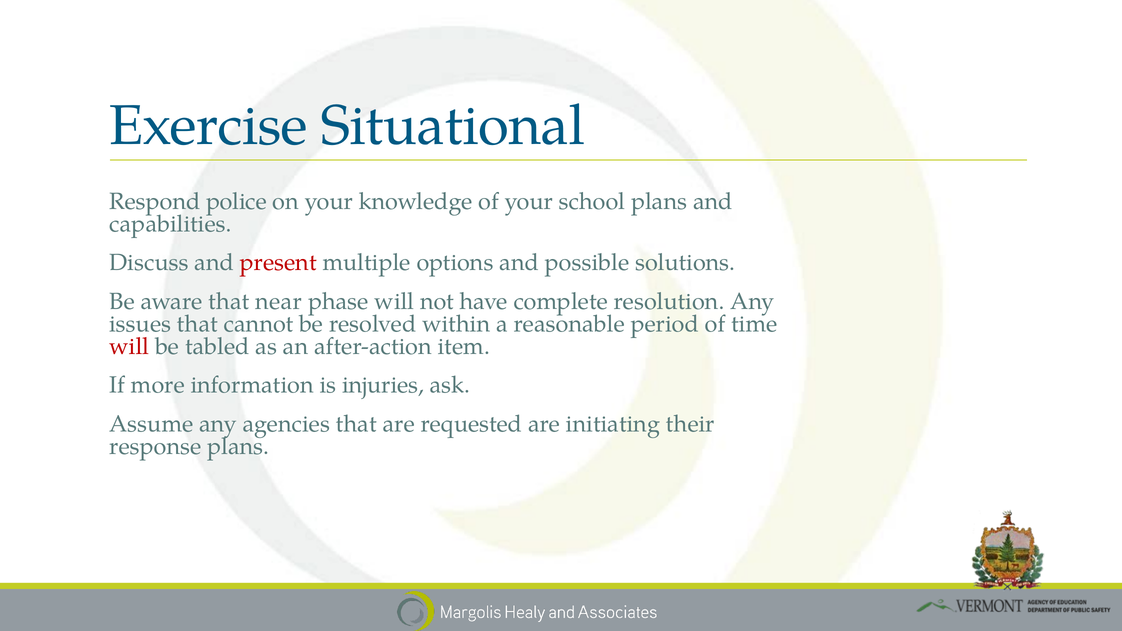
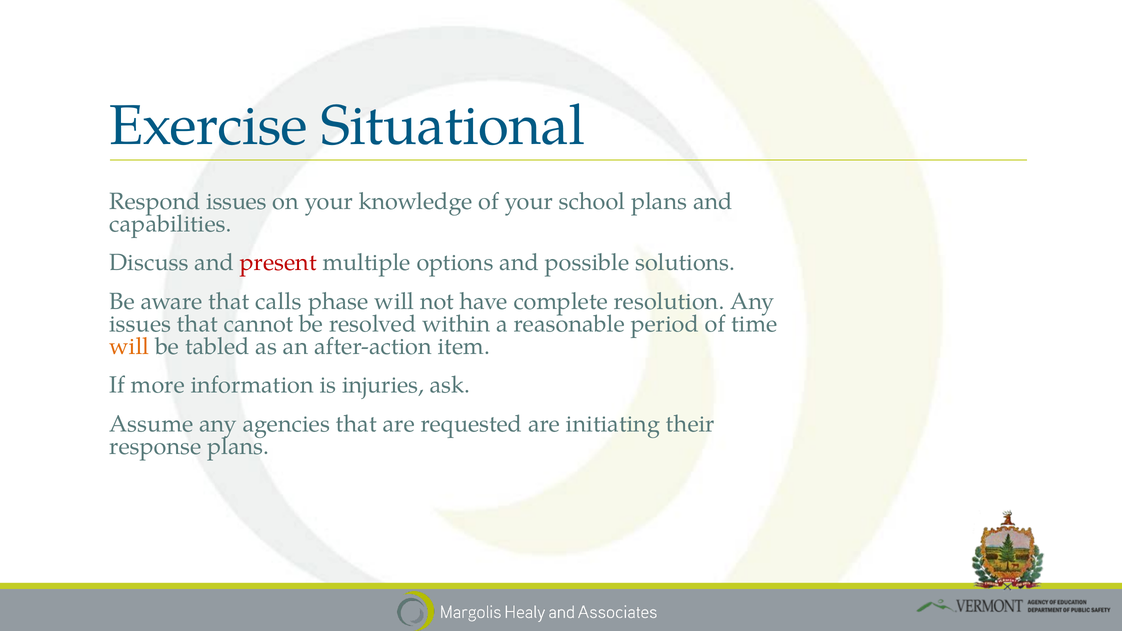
Respond police: police -> issues
near: near -> calls
will at (129, 346) colour: red -> orange
